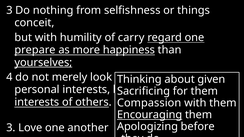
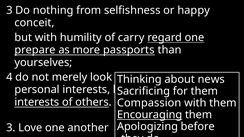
things: things -> happy
happiness: happiness -> passports
yourselves underline: present -> none
given: given -> news
